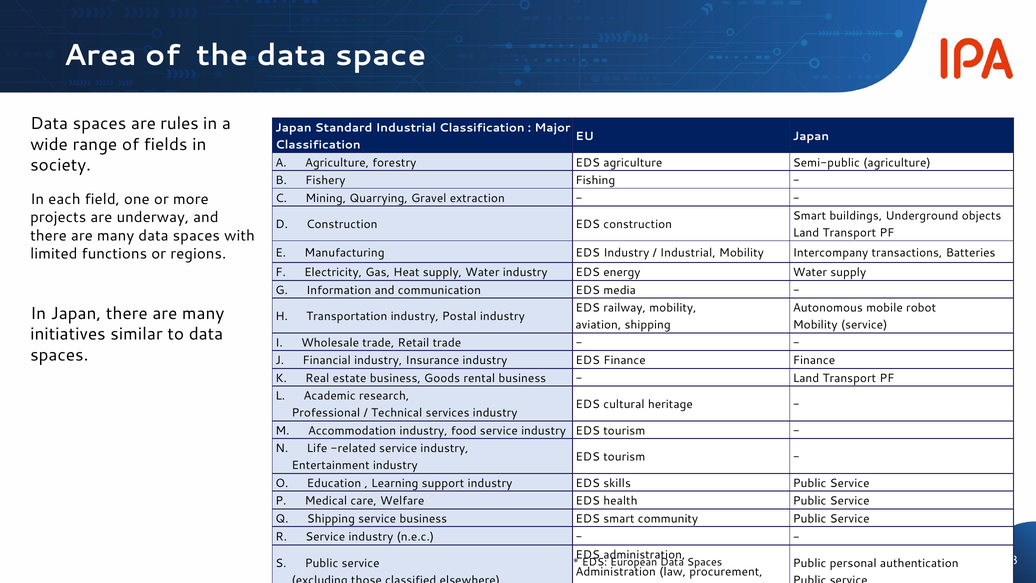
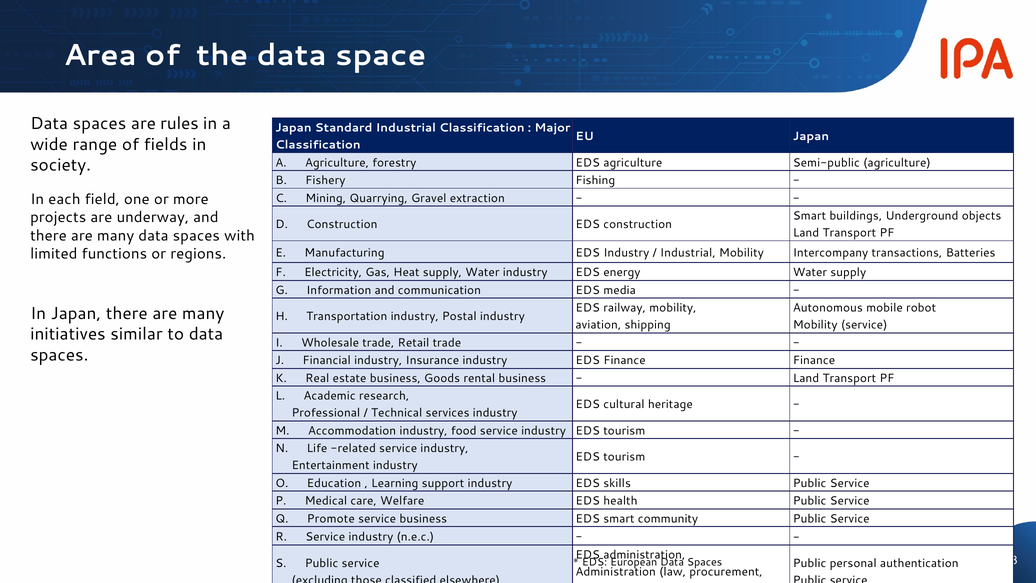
Q Shipping: Shipping -> Promote
